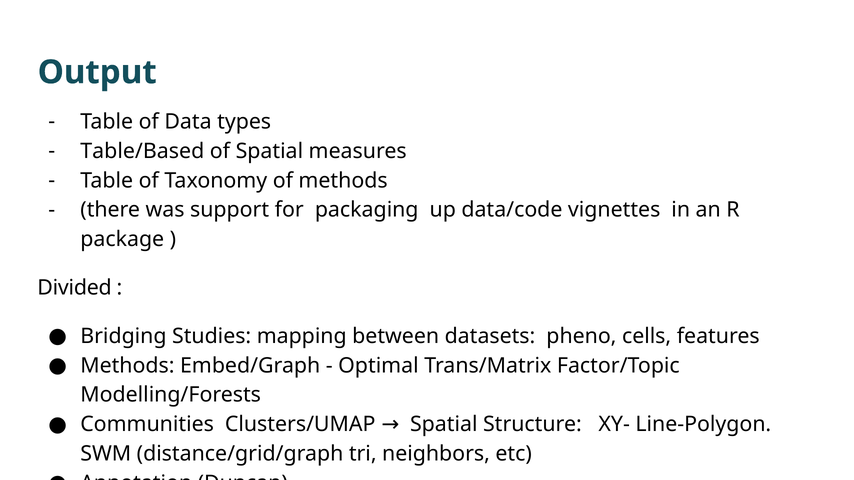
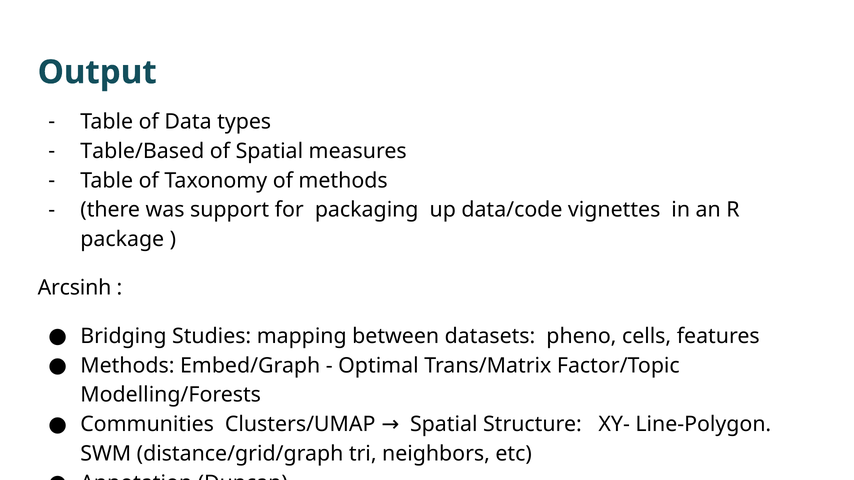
Divided: Divided -> Arcsinh
